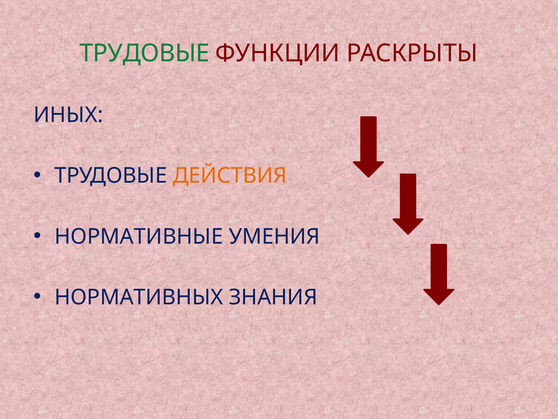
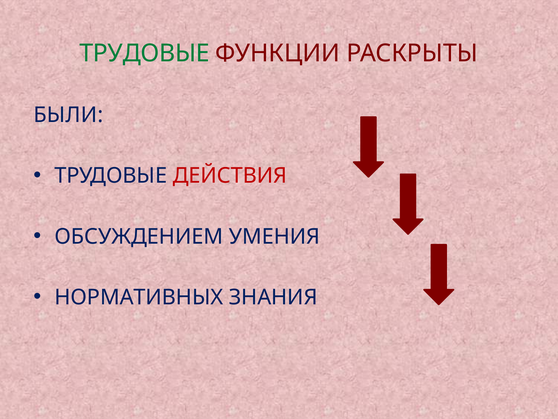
ИНЫХ: ИНЫХ -> БЫЛИ
ДЕЙСТВИЯ colour: orange -> red
НОРМАТИВНЫЕ: НОРМАТИВНЫЕ -> ОБСУЖДЕНИЕМ
